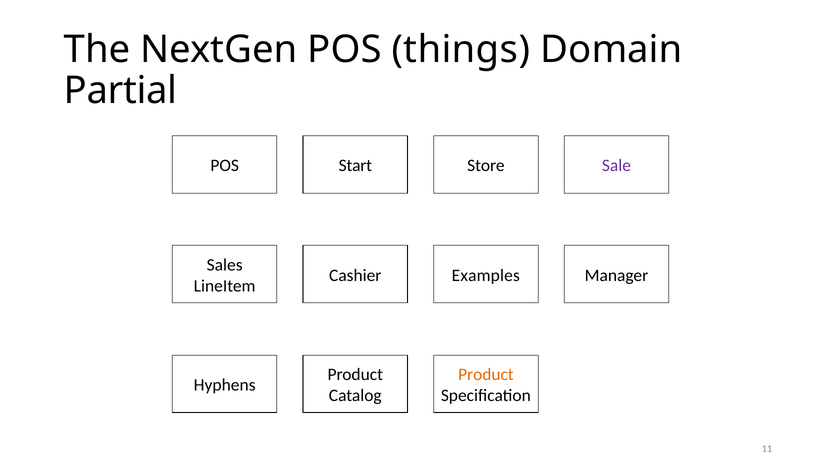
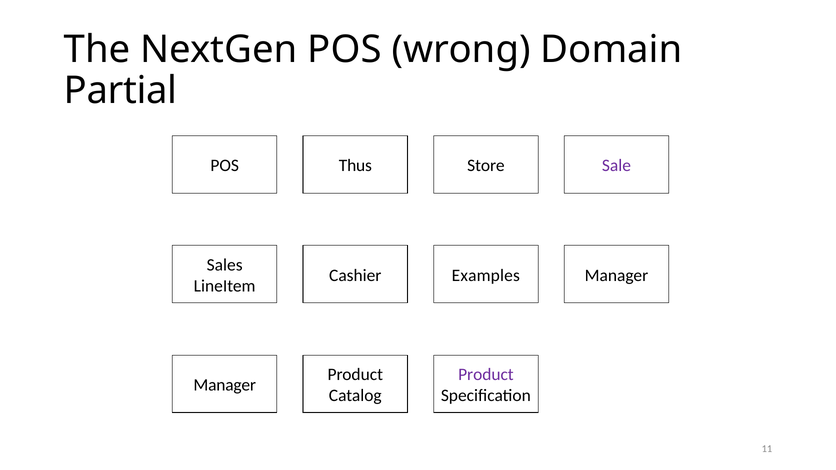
things: things -> wrong
Start: Start -> Thus
Product at (486, 375) colour: orange -> purple
Hyphens at (225, 385): Hyphens -> Manager
